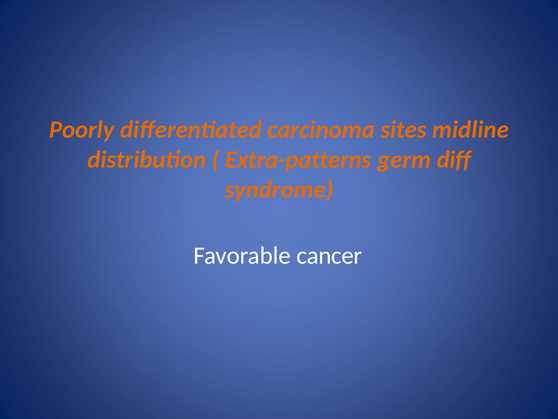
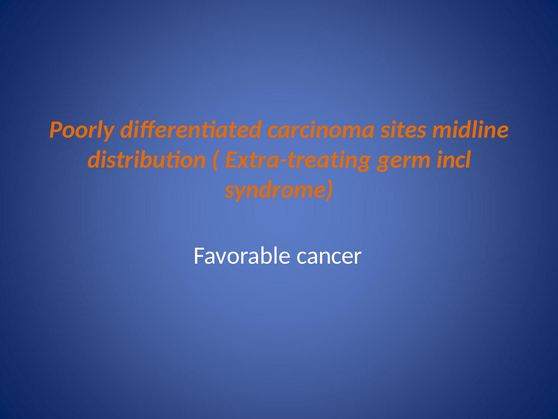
Extra-patterns: Extra-patterns -> Extra-treating
diff: diff -> incl
